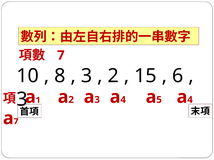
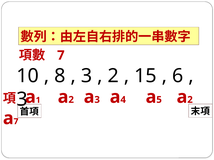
4 at (190, 100): 4 -> 2
